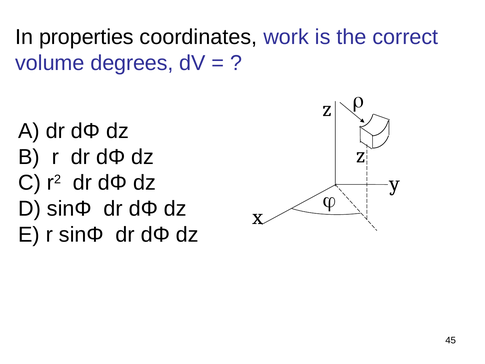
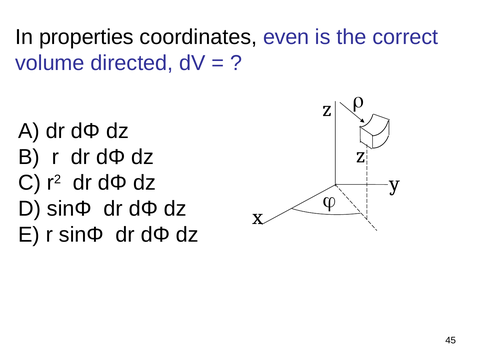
work: work -> even
degrees: degrees -> directed
